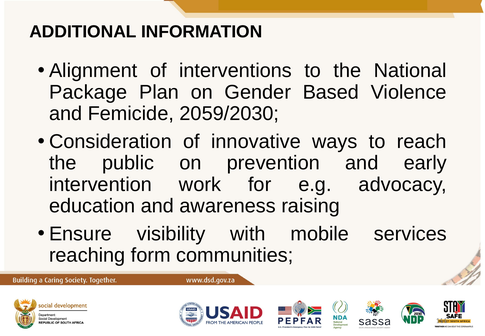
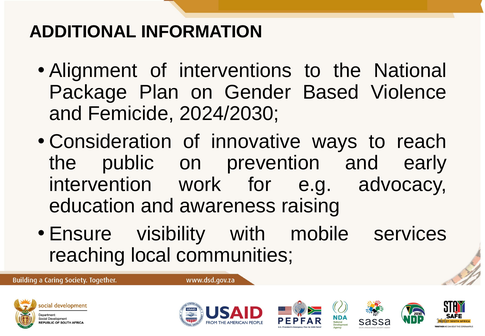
2059/2030: 2059/2030 -> 2024/2030
form: form -> local
